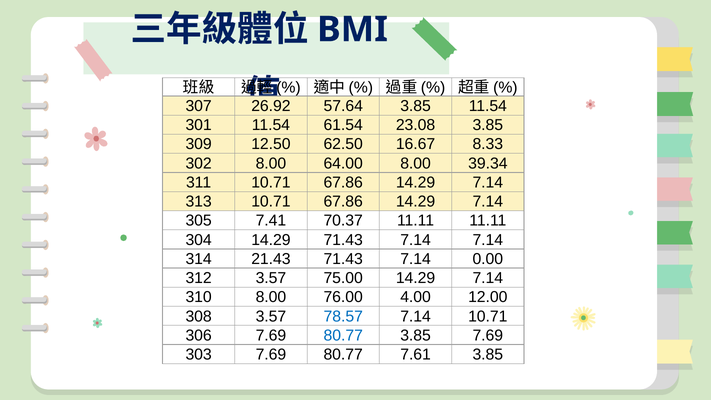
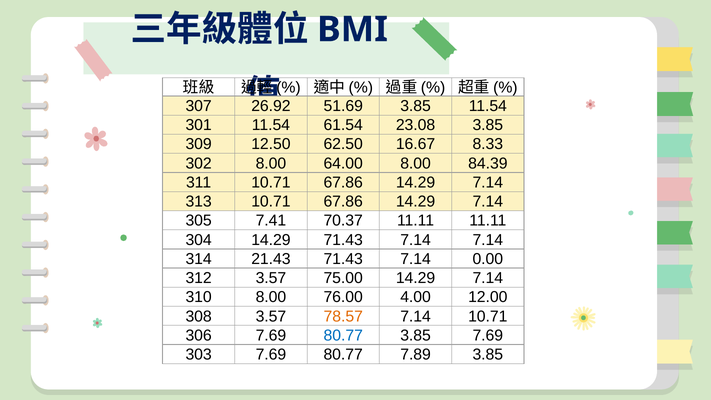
57.64: 57.64 -> 51.69
39.34: 39.34 -> 84.39
78.57 colour: blue -> orange
7.61: 7.61 -> 7.89
